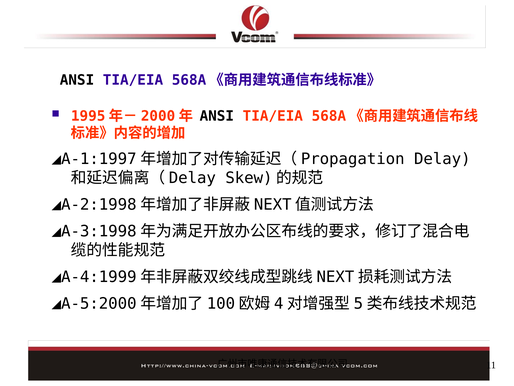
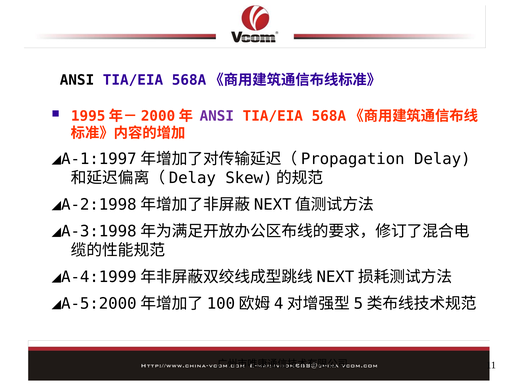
ANSI at (217, 116) colour: black -> purple
